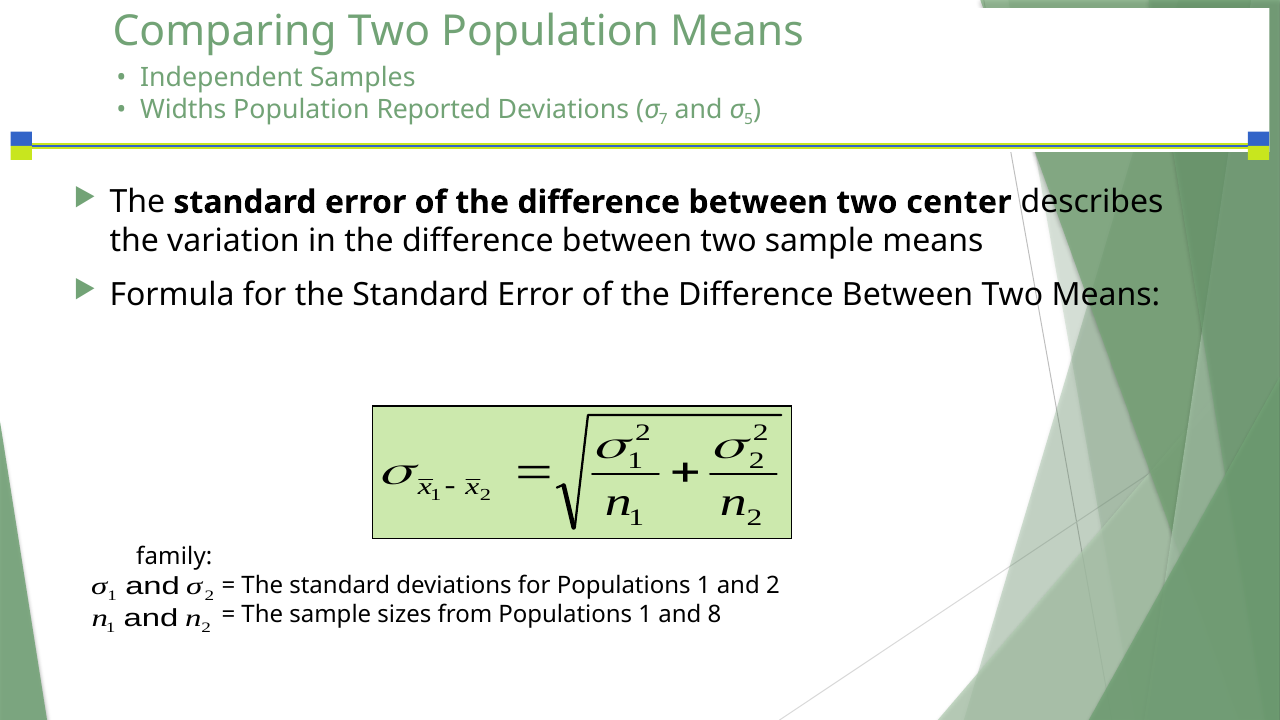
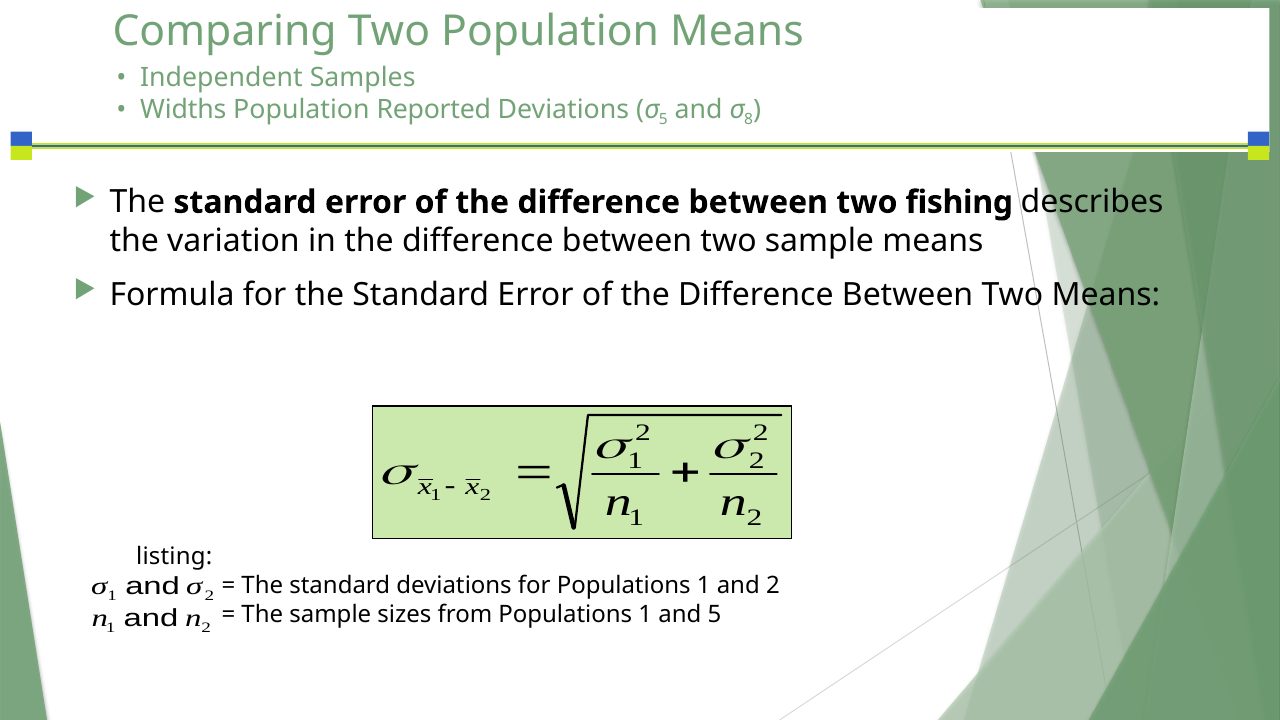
7 at (663, 120): 7 -> 5
5: 5 -> 8
center: center -> fishing
family: family -> listing
and 8: 8 -> 5
